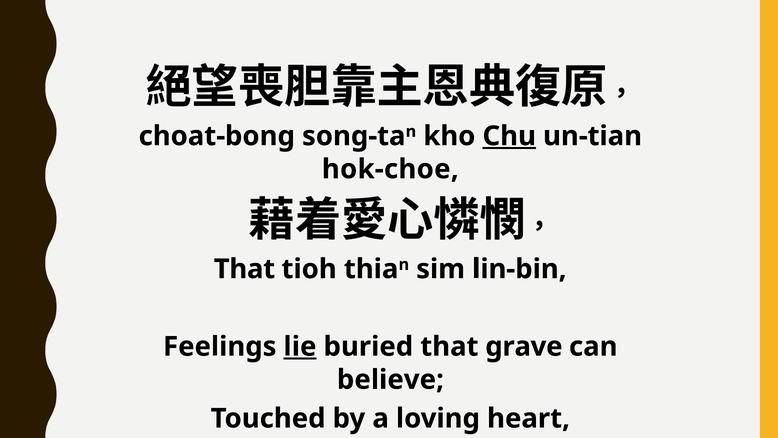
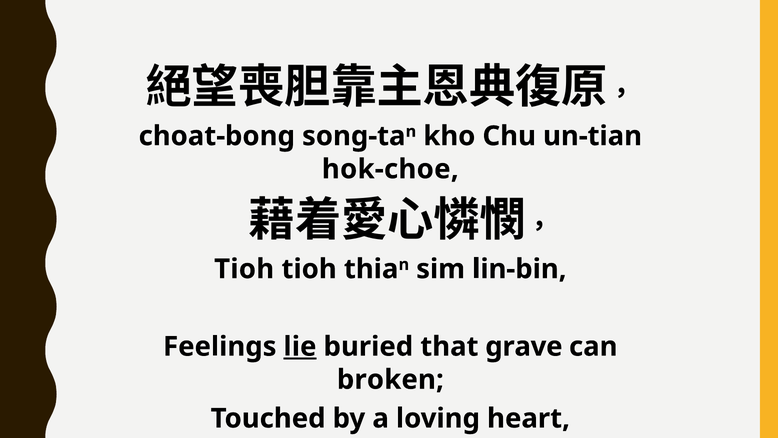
Chu underline: present -> none
That at (244, 269): That -> Tioh
believe: believe -> broken
